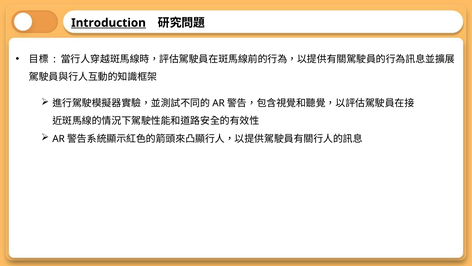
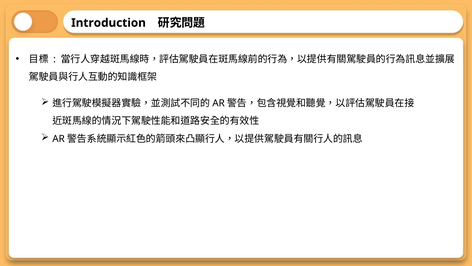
Introduction underline: present -> none
